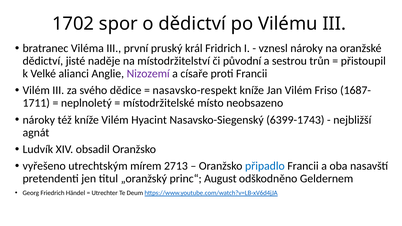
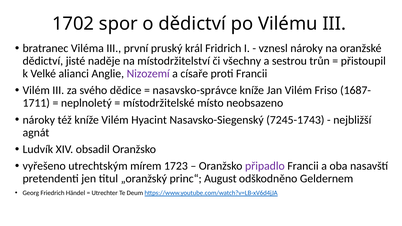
původní: původní -> všechny
nasavsko-respekt: nasavsko-respekt -> nasavsko-správce
6399-1743: 6399-1743 -> 7245-1743
2713: 2713 -> 1723
připadlo colour: blue -> purple
